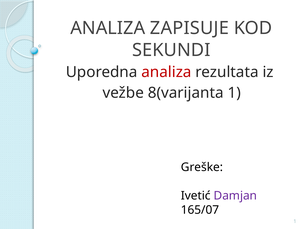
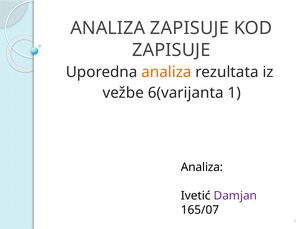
SEKUNDI at (171, 50): SEKUNDI -> ZAPISUJE
analiza at (166, 72) colour: red -> orange
8(varijanta: 8(varijanta -> 6(varijanta
Greške at (202, 167): Greške -> Analiza
